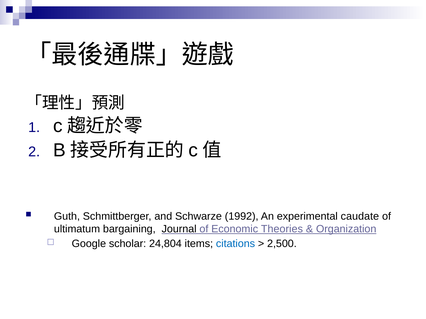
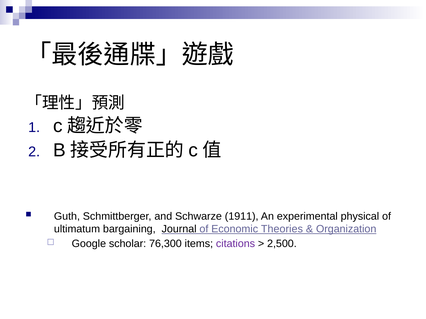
1992: 1992 -> 1911
caudate: caudate -> physical
24,804: 24,804 -> 76,300
citations colour: blue -> purple
